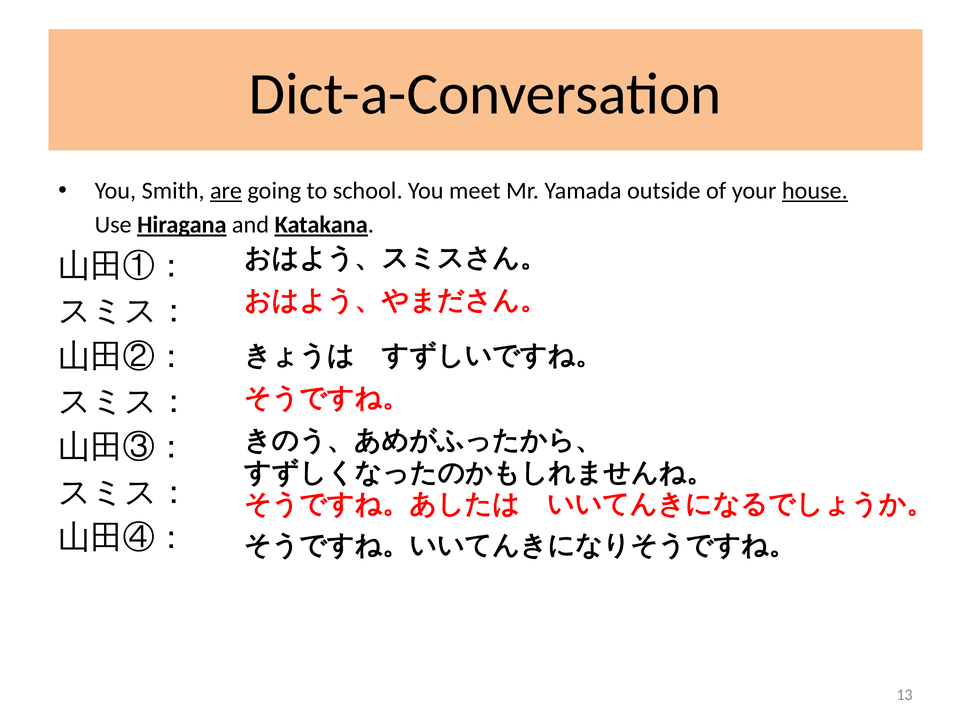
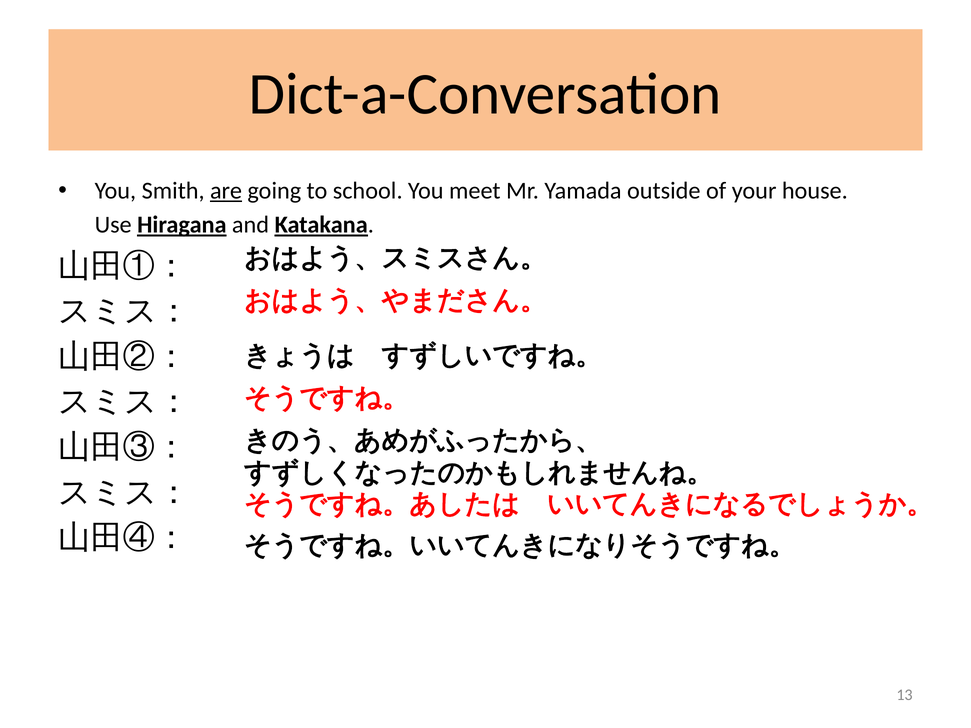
house underline: present -> none
